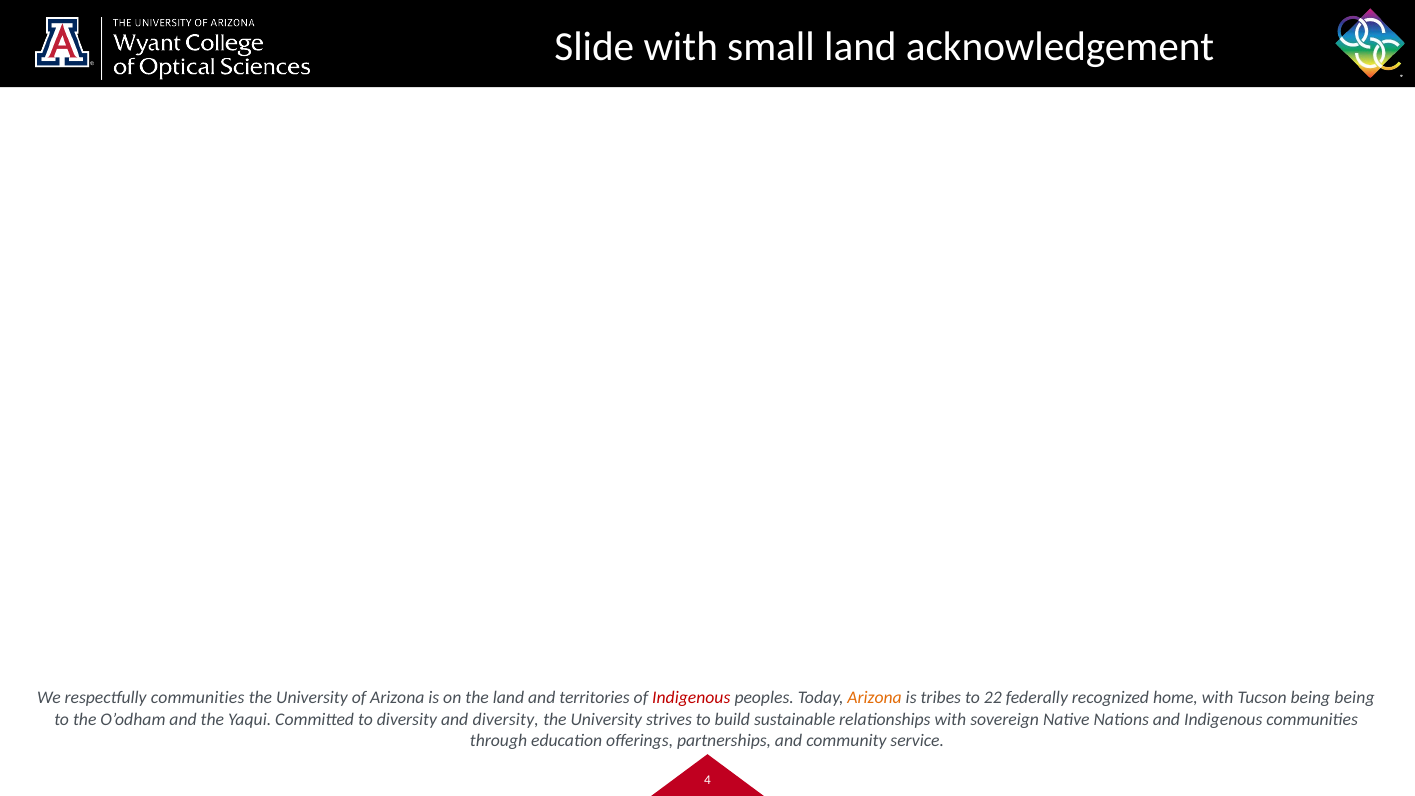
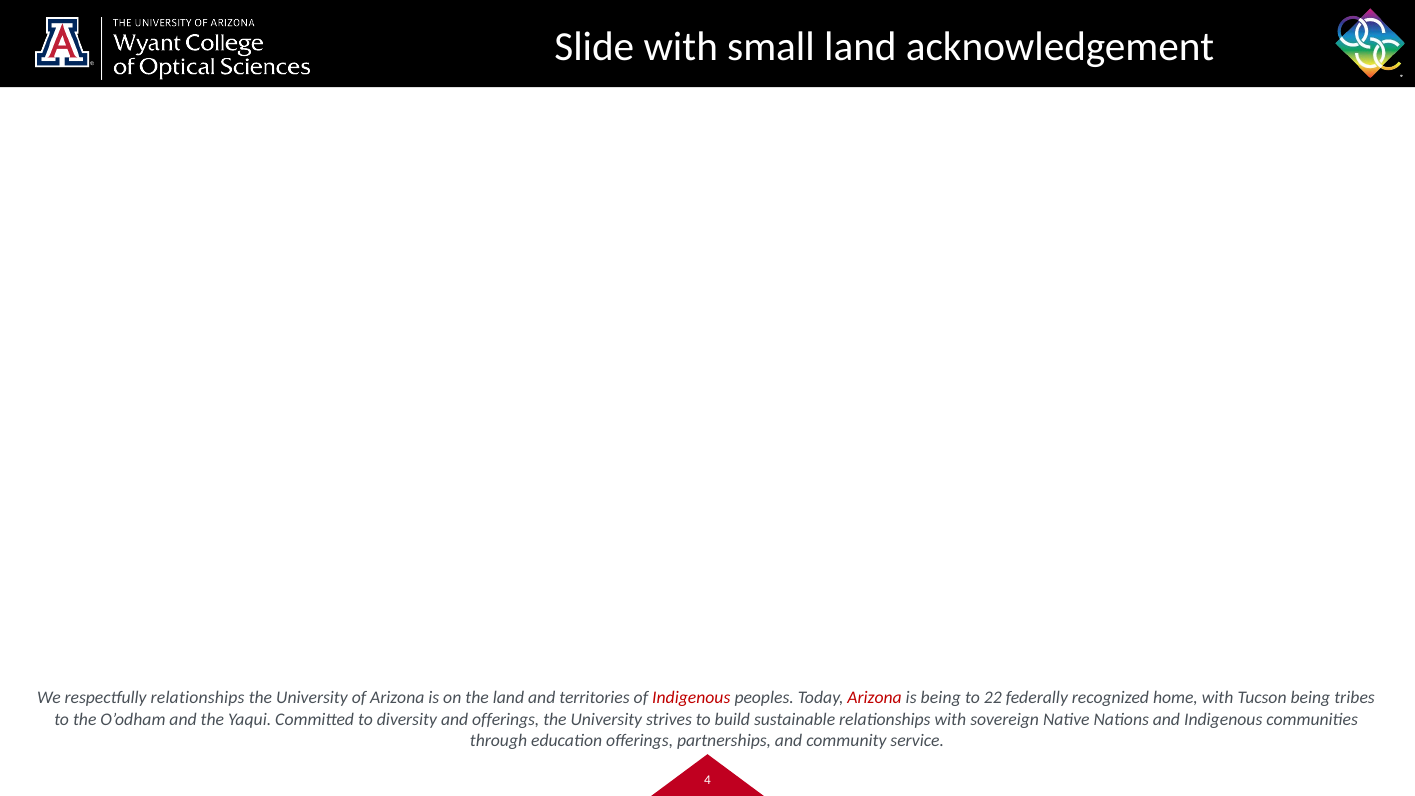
respectfully communities: communities -> relationships
Arizona at (875, 698) colour: orange -> red
is tribes: tribes -> being
being being: being -> tribes
and diversity: diversity -> offerings
